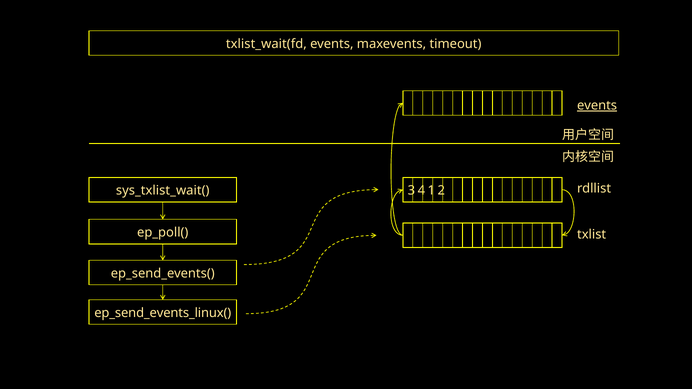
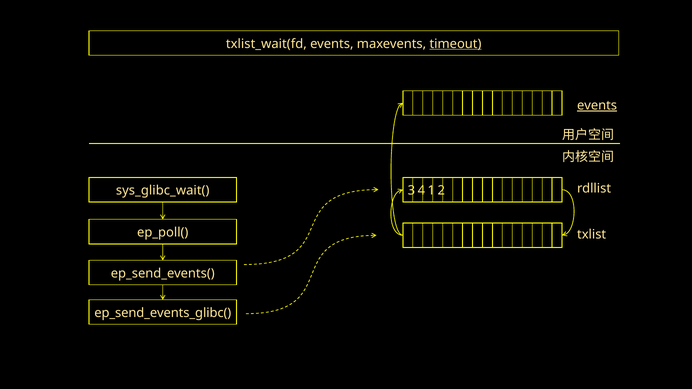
timeout underline: none -> present
sys_txlist_wait(: sys_txlist_wait( -> sys_glibc_wait(
ep_send_events_linux(: ep_send_events_linux( -> ep_send_events_glibc(
